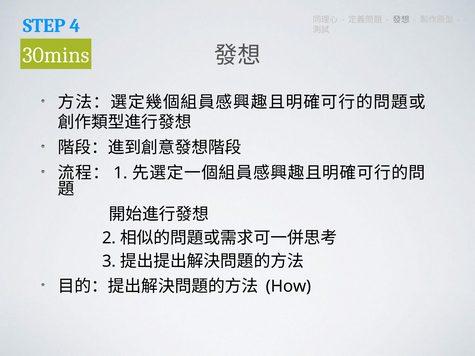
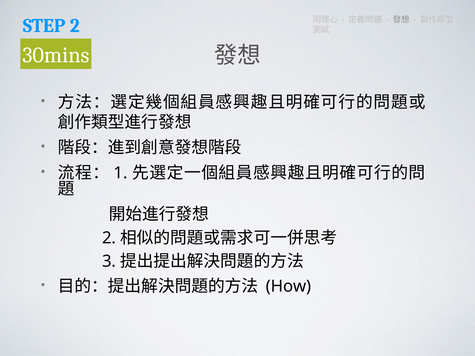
STEP 4: 4 -> 2
